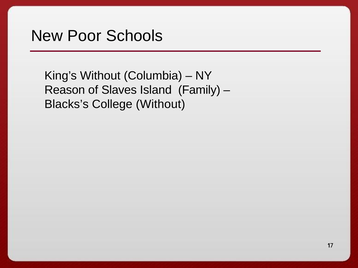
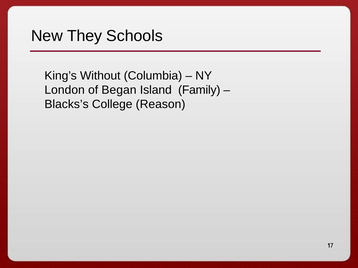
Poor: Poor -> They
Reason: Reason -> London
Slaves: Slaves -> Began
College Without: Without -> Reason
